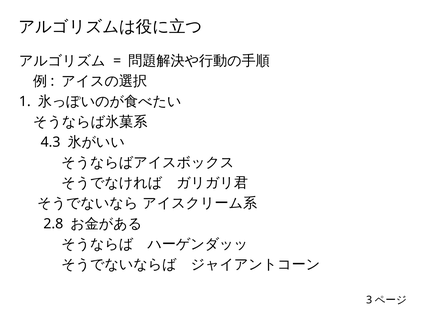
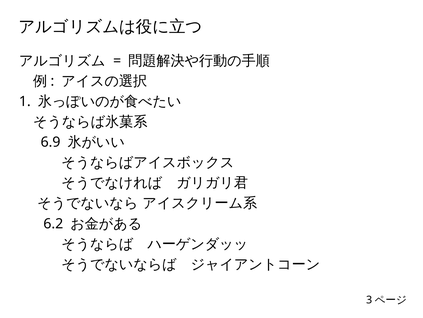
4.3: 4.3 -> 6.9
2.8: 2.8 -> 6.2
